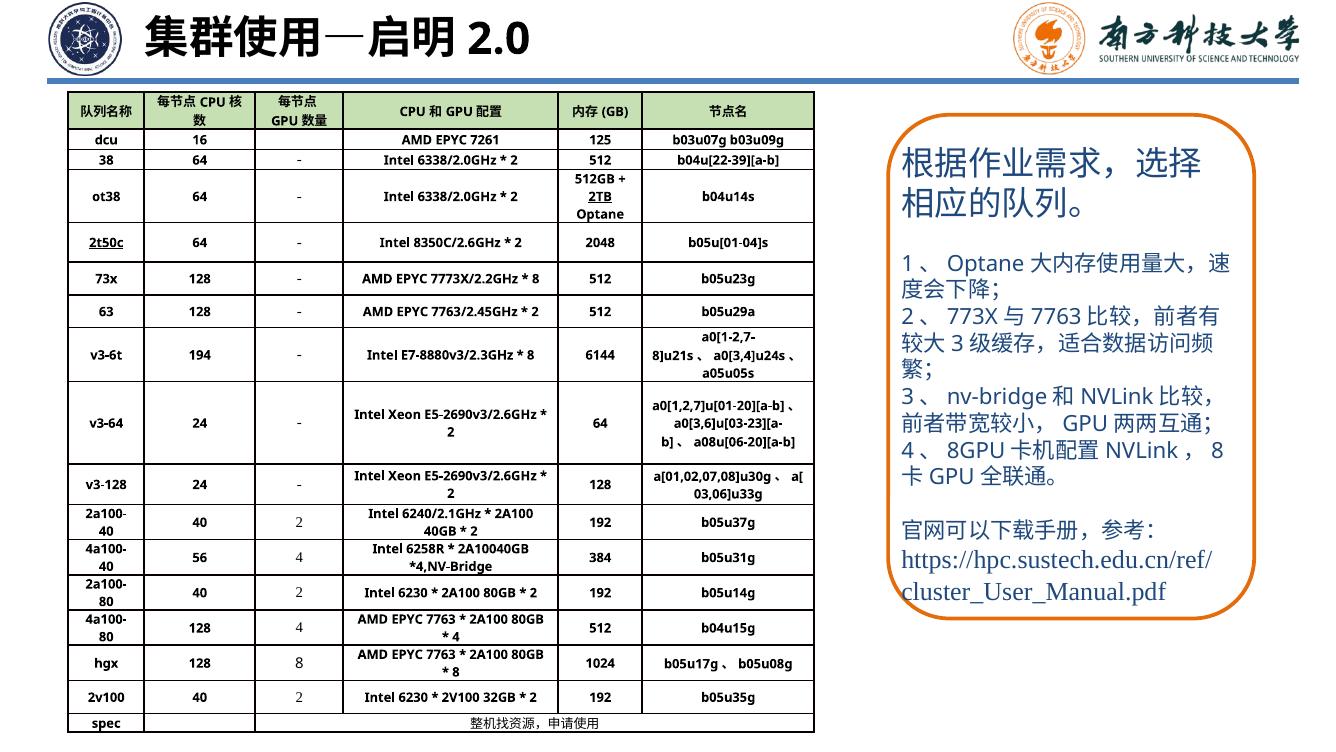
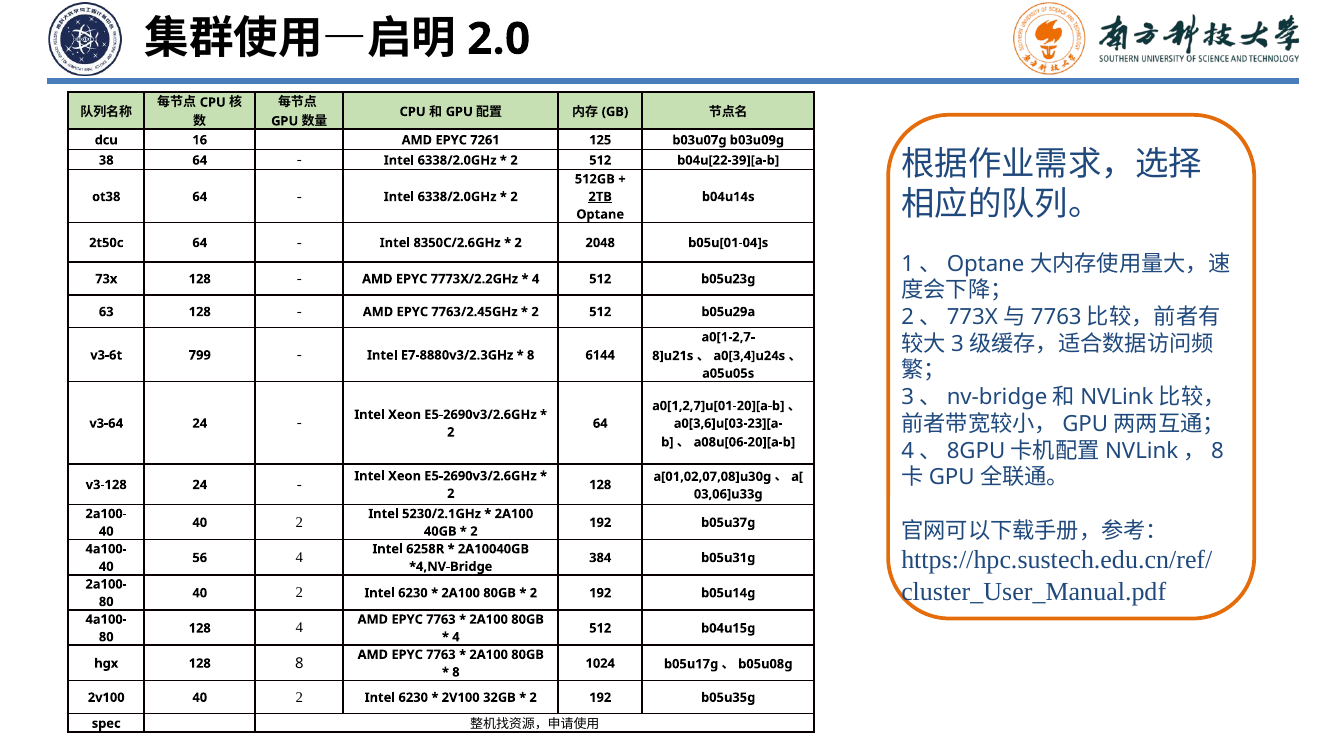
2t50c underline: present -> none
8 at (536, 279): 8 -> 4
194: 194 -> 799
6240/2.1GHz: 6240/2.1GHz -> 5230/2.1GHz
